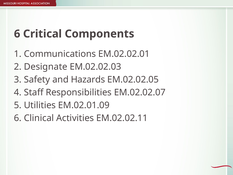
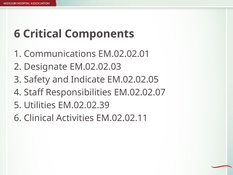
Hazards: Hazards -> Indicate
EM.02.01.09: EM.02.01.09 -> EM.02.02.39
